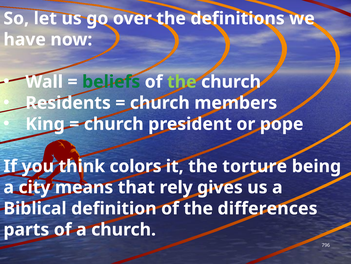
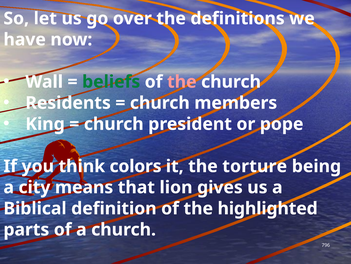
the at (182, 82) colour: light green -> pink
rely: rely -> lion
differences: differences -> highlighted
